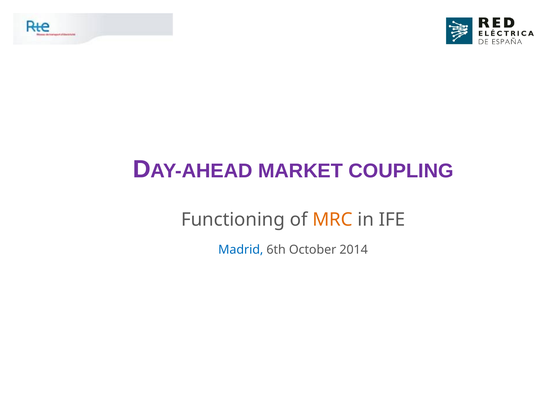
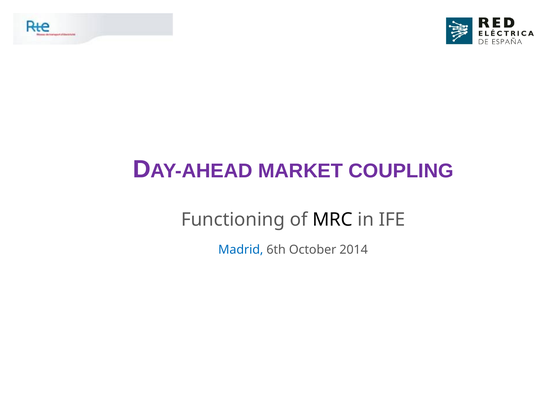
MRC colour: orange -> black
